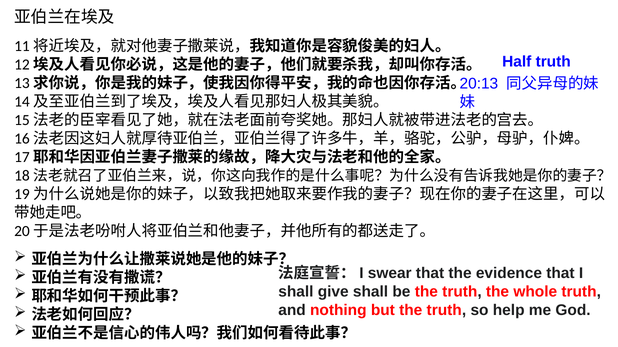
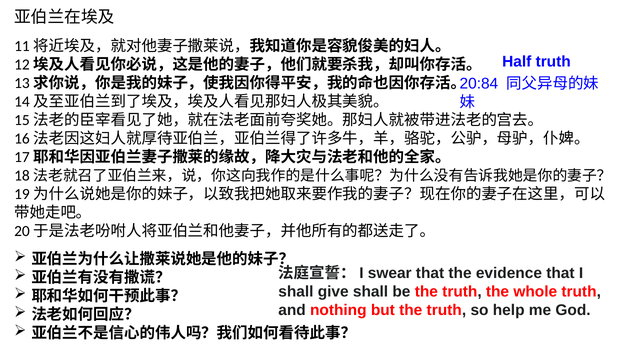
20:13: 20:13 -> 20:84
